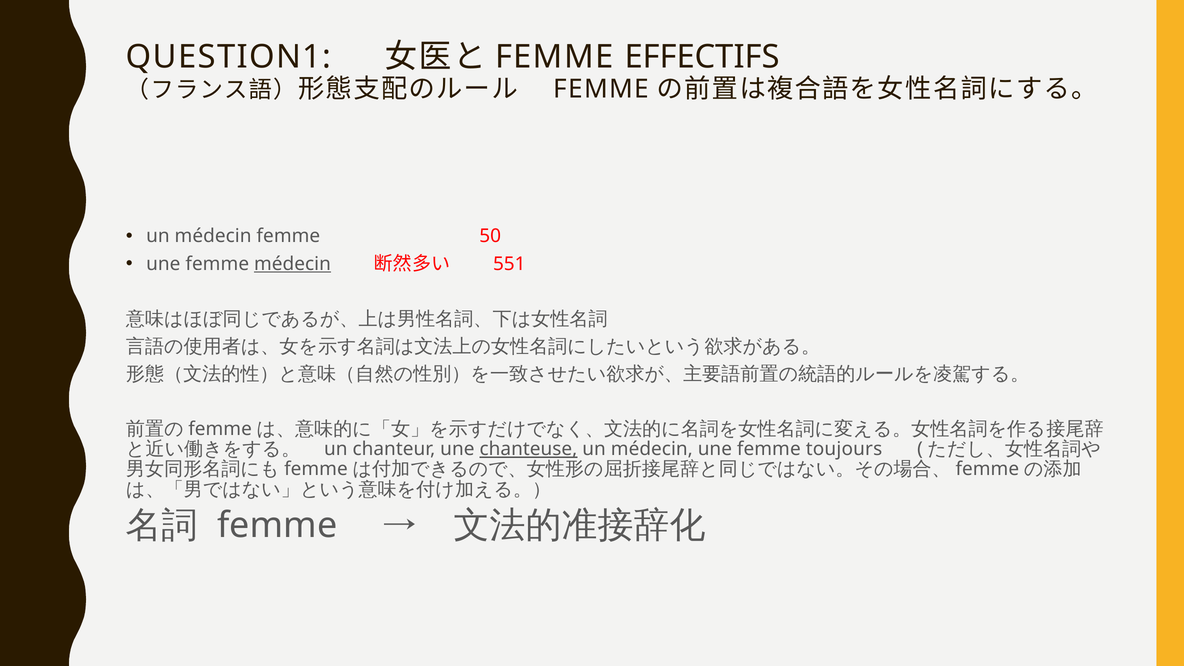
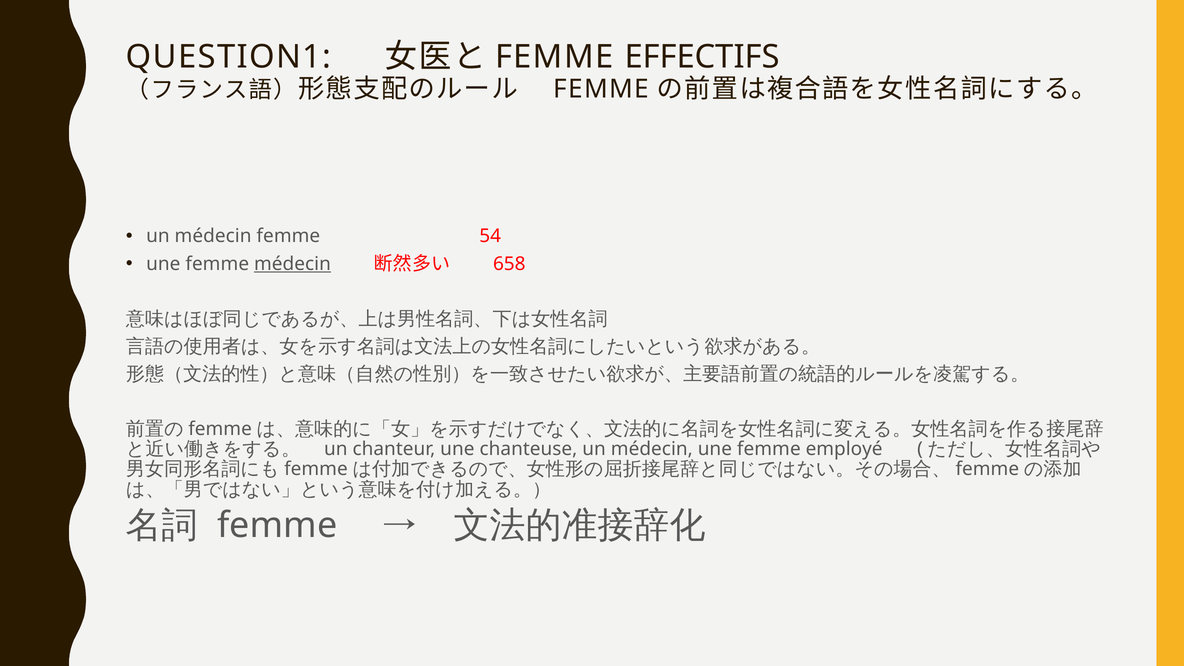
50: 50 -> 54
551: 551 -> 658
chanteuse underline: present -> none
toujours: toujours -> employé
